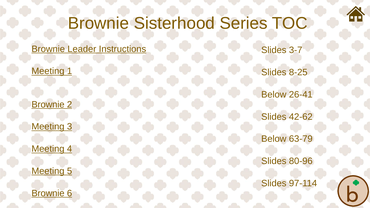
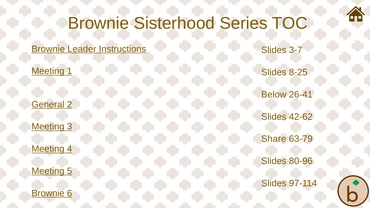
Brownie at (48, 105): Brownie -> General
Below at (274, 139): Below -> Share
